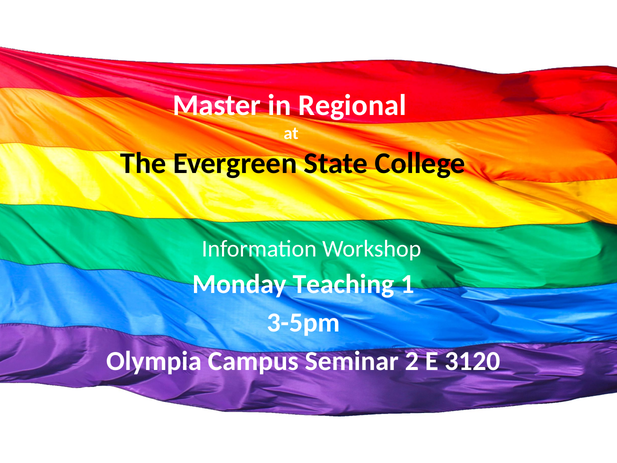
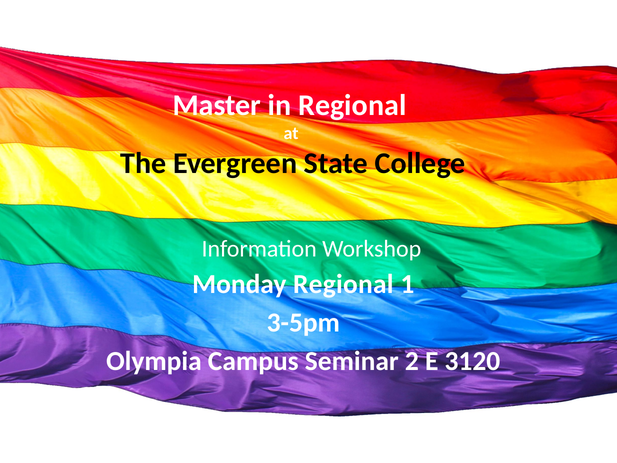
Monday Teaching: Teaching -> Regional
